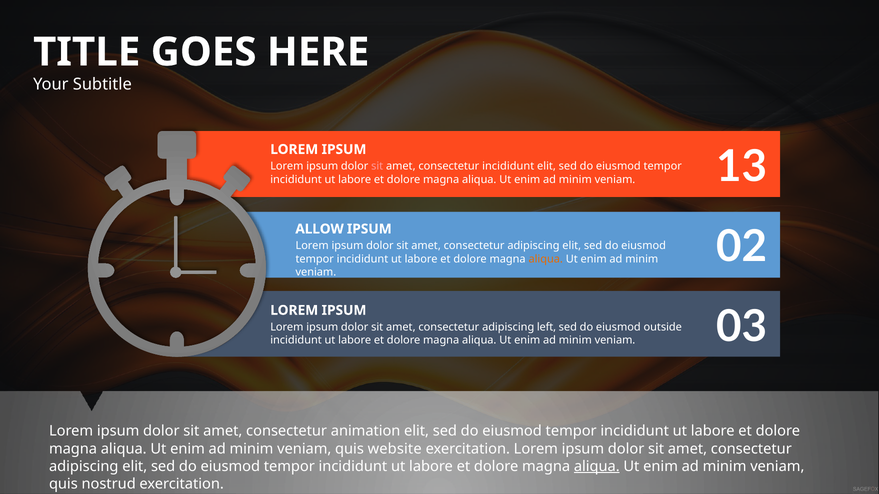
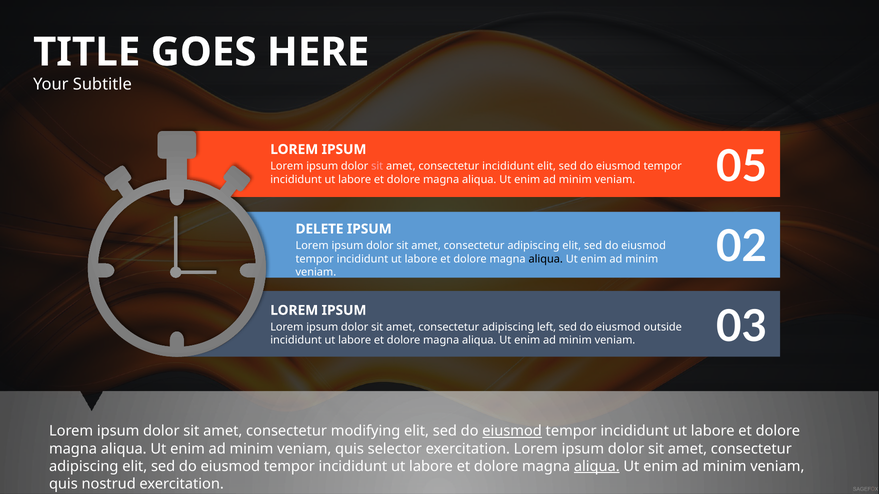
13: 13 -> 05
ALLOW: ALLOW -> DELETE
aliqua at (546, 259) colour: orange -> black
animation: animation -> modifying
eiusmod at (512, 432) underline: none -> present
website: website -> selector
